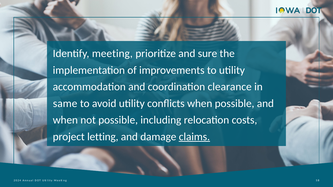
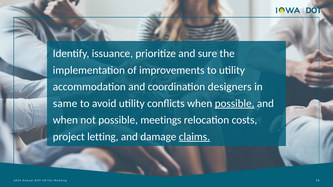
meeting: meeting -> issuance
clearance: clearance -> designers
possible at (235, 104) underline: none -> present
including: including -> meetings
